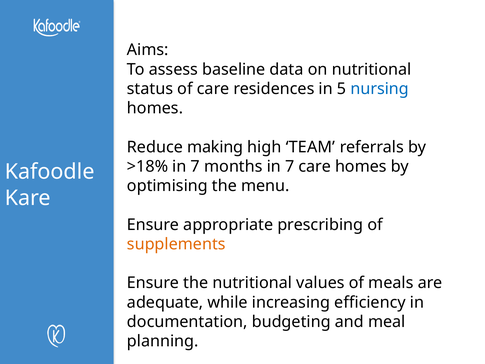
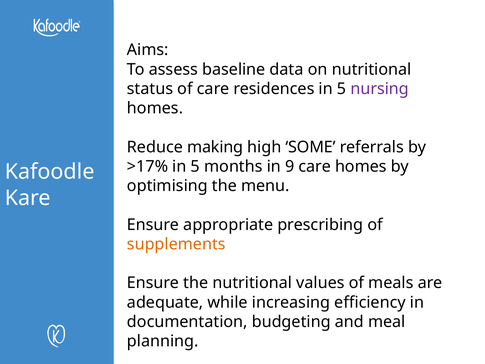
nursing colour: blue -> purple
TEAM: TEAM -> SOME
>18%: >18% -> >17%
7 at (195, 166): 7 -> 5
months in 7: 7 -> 9
